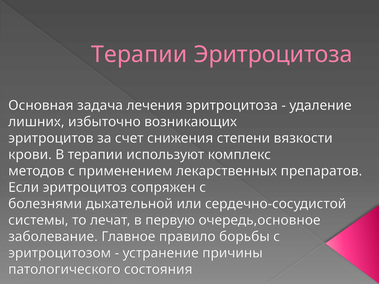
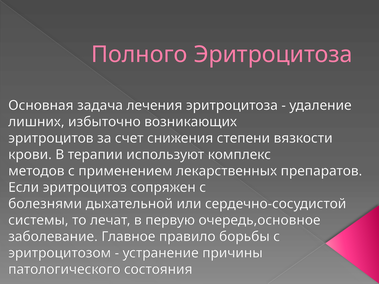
Терапии at (139, 55): Терапии -> Полного
